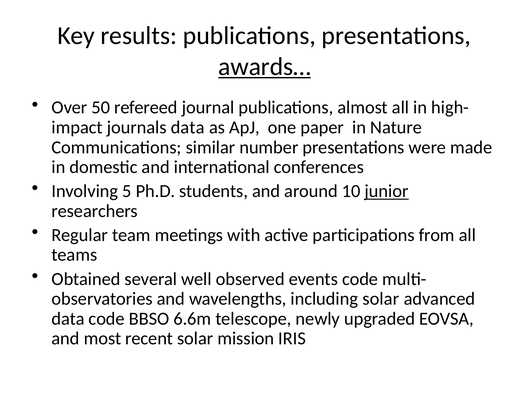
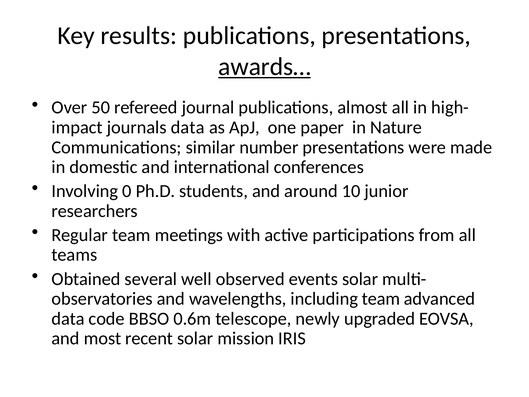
5: 5 -> 0
junior underline: present -> none
events code: code -> solar
including solar: solar -> team
6.6m: 6.6m -> 0.6m
